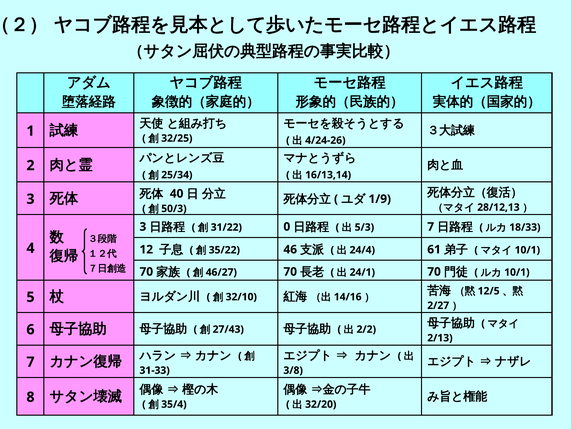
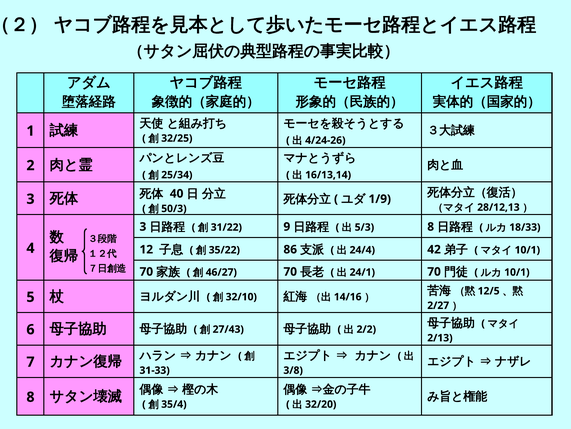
0: 0 -> 9
7 at (431, 226): 7 -> 8
46: 46 -> 86
61: 61 -> 42
